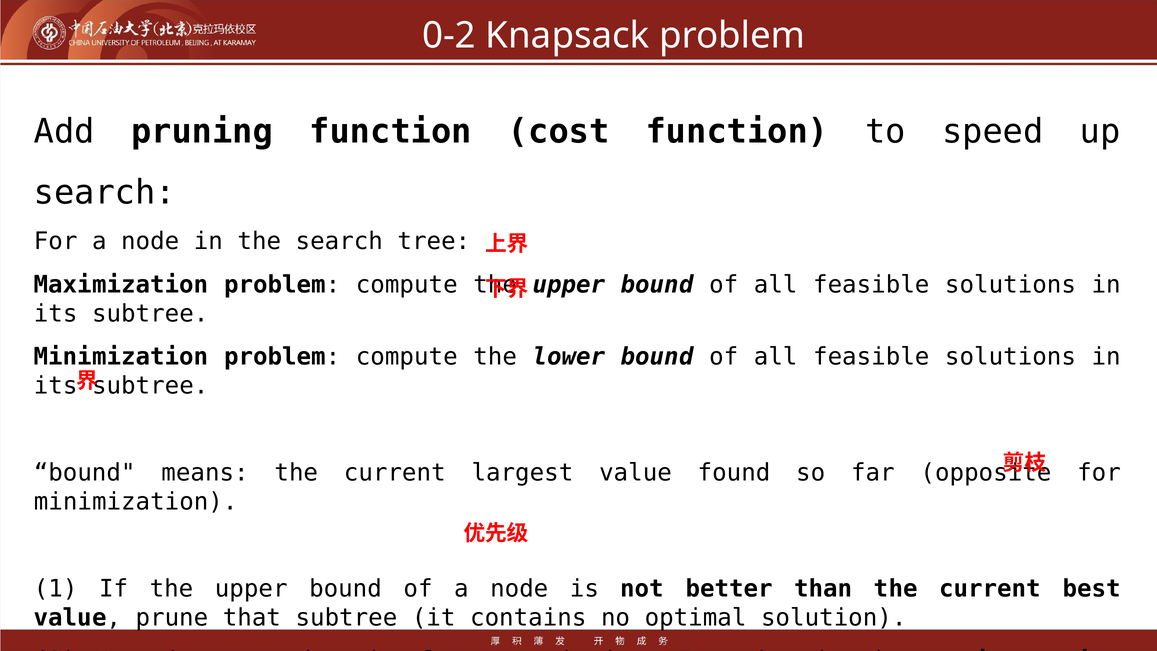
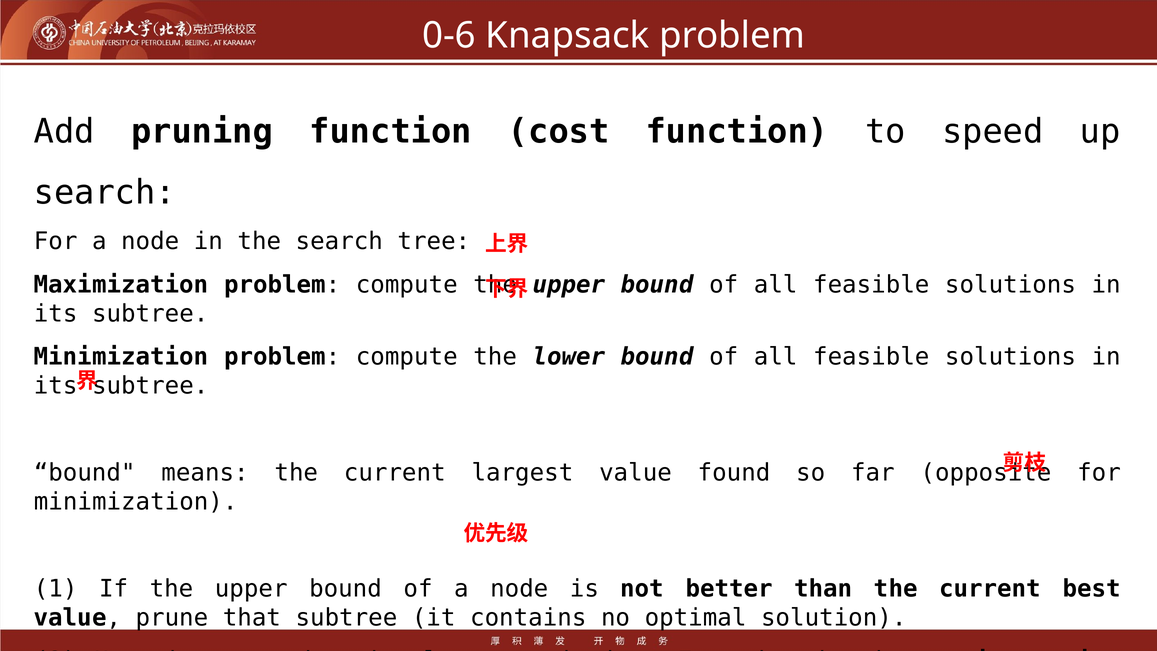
0-2: 0-2 -> 0-6
